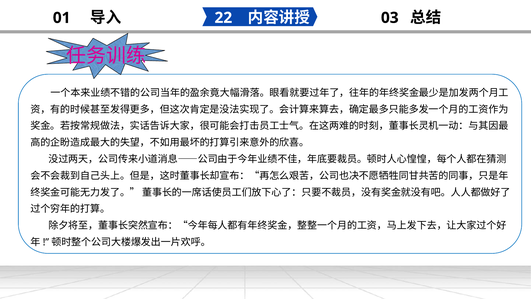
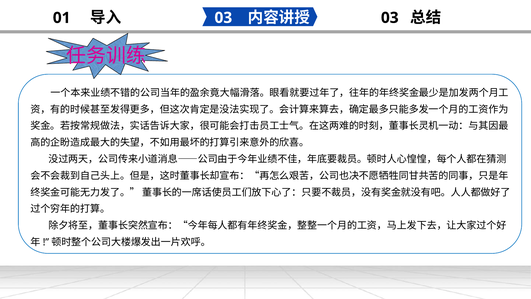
22 at (223, 18): 22 -> 03
